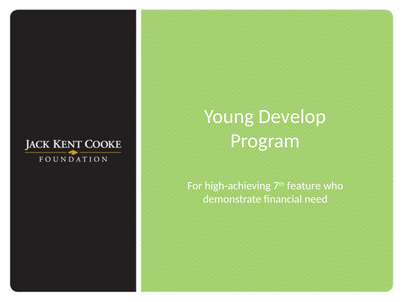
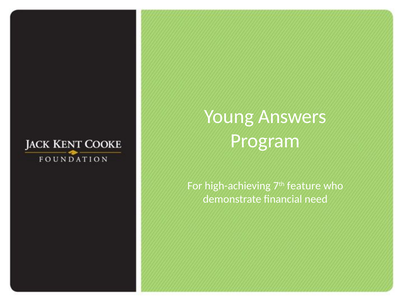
Develop: Develop -> Answers
